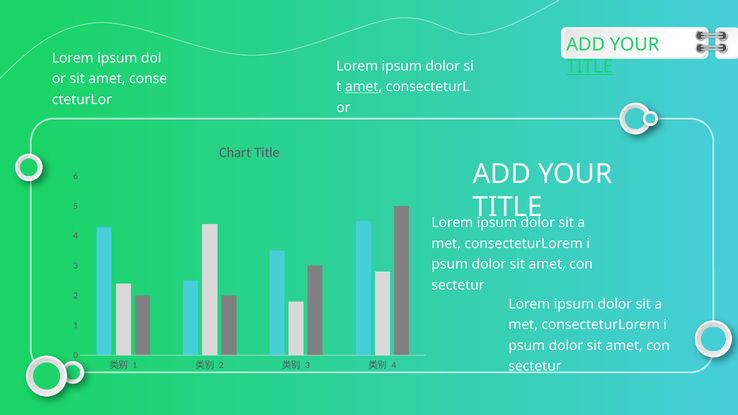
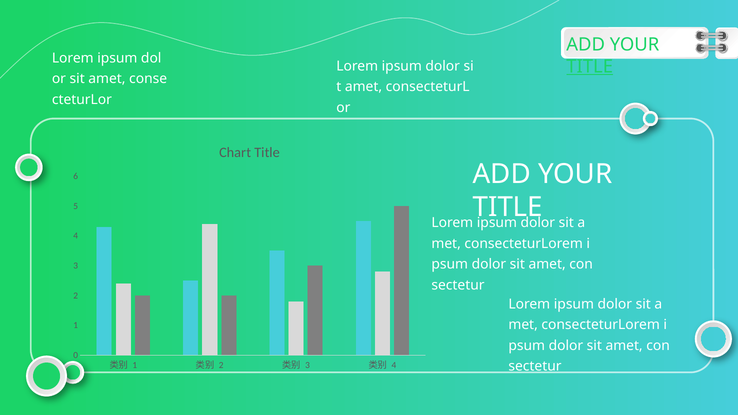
amet at (364, 87) underline: present -> none
